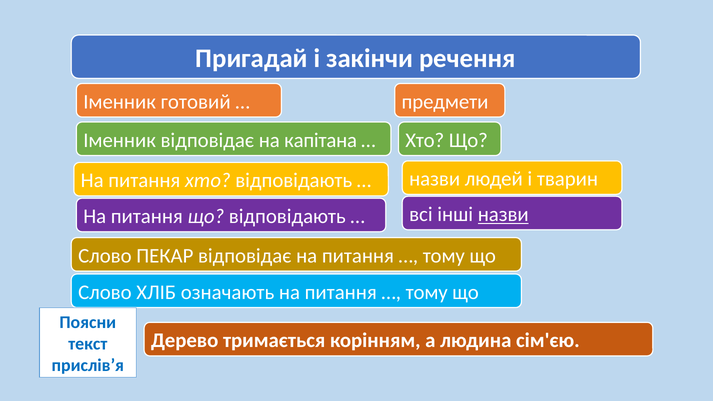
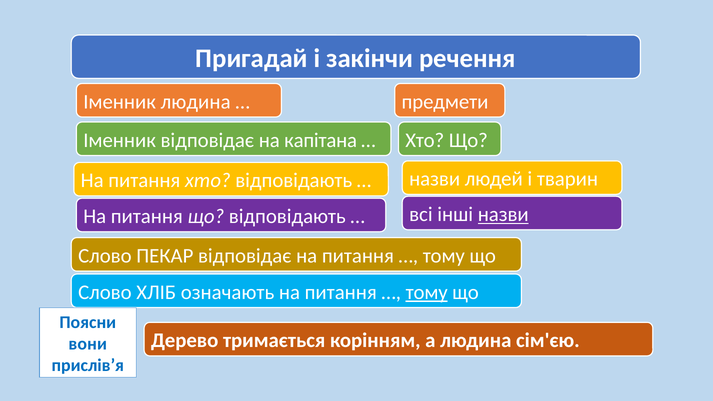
Іменник готовий: готовий -> людина
тому at (427, 292) underline: none -> present
текст: текст -> вони
